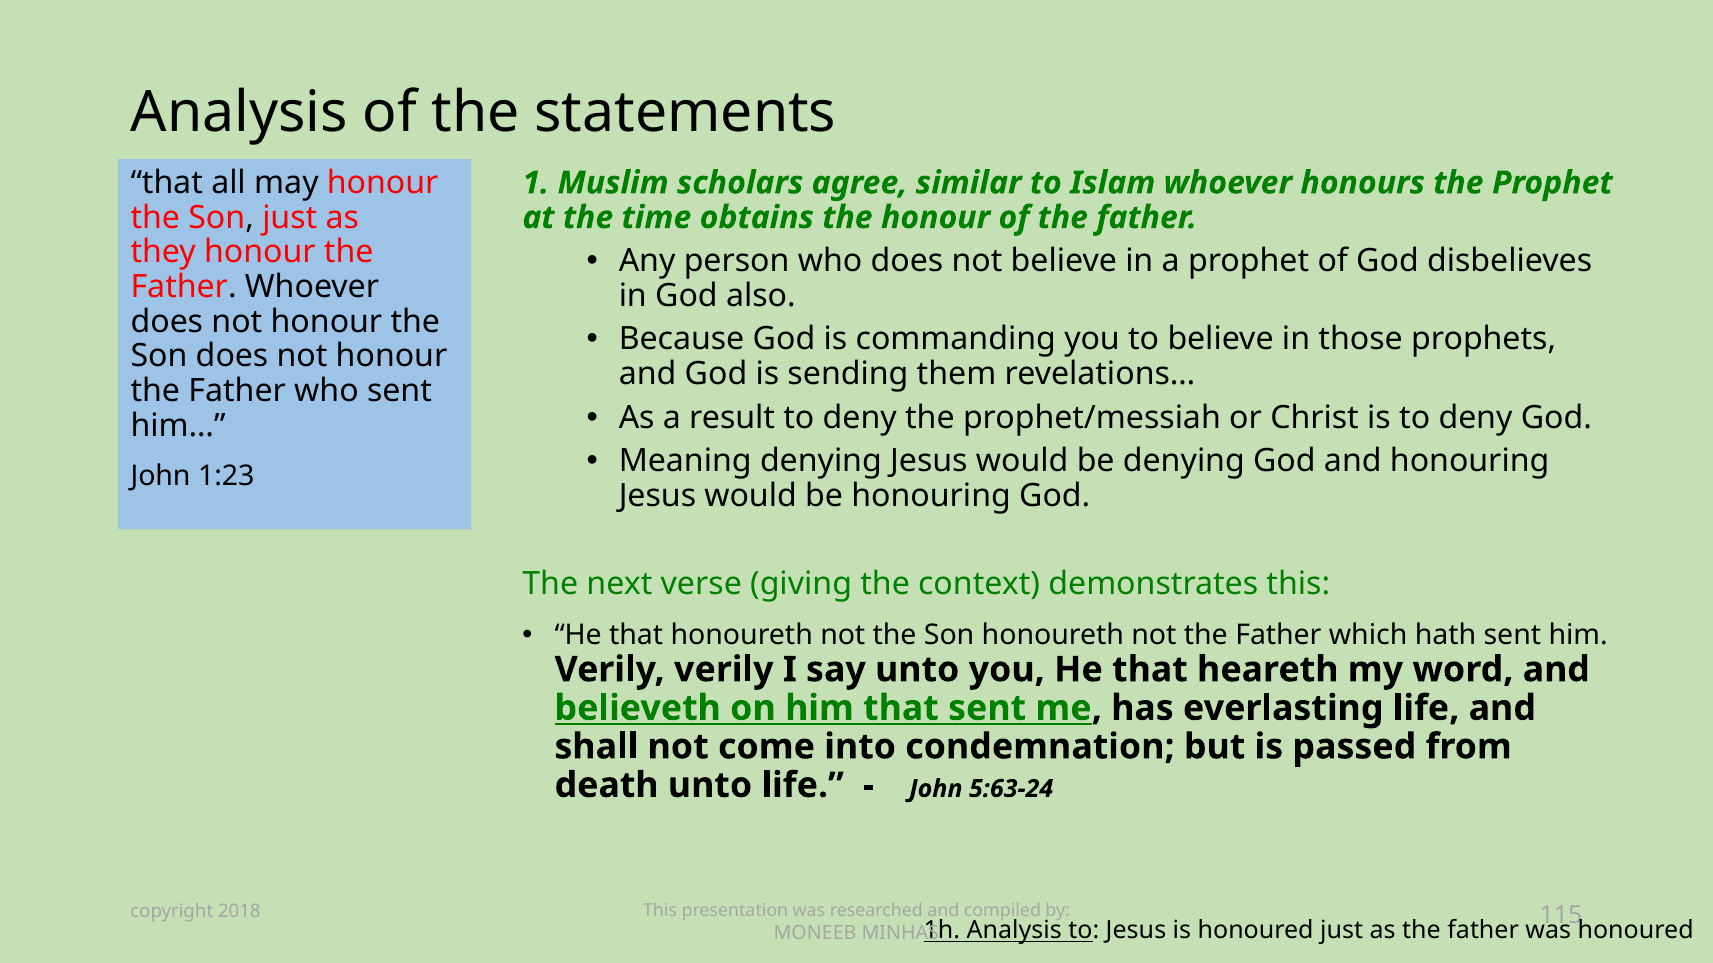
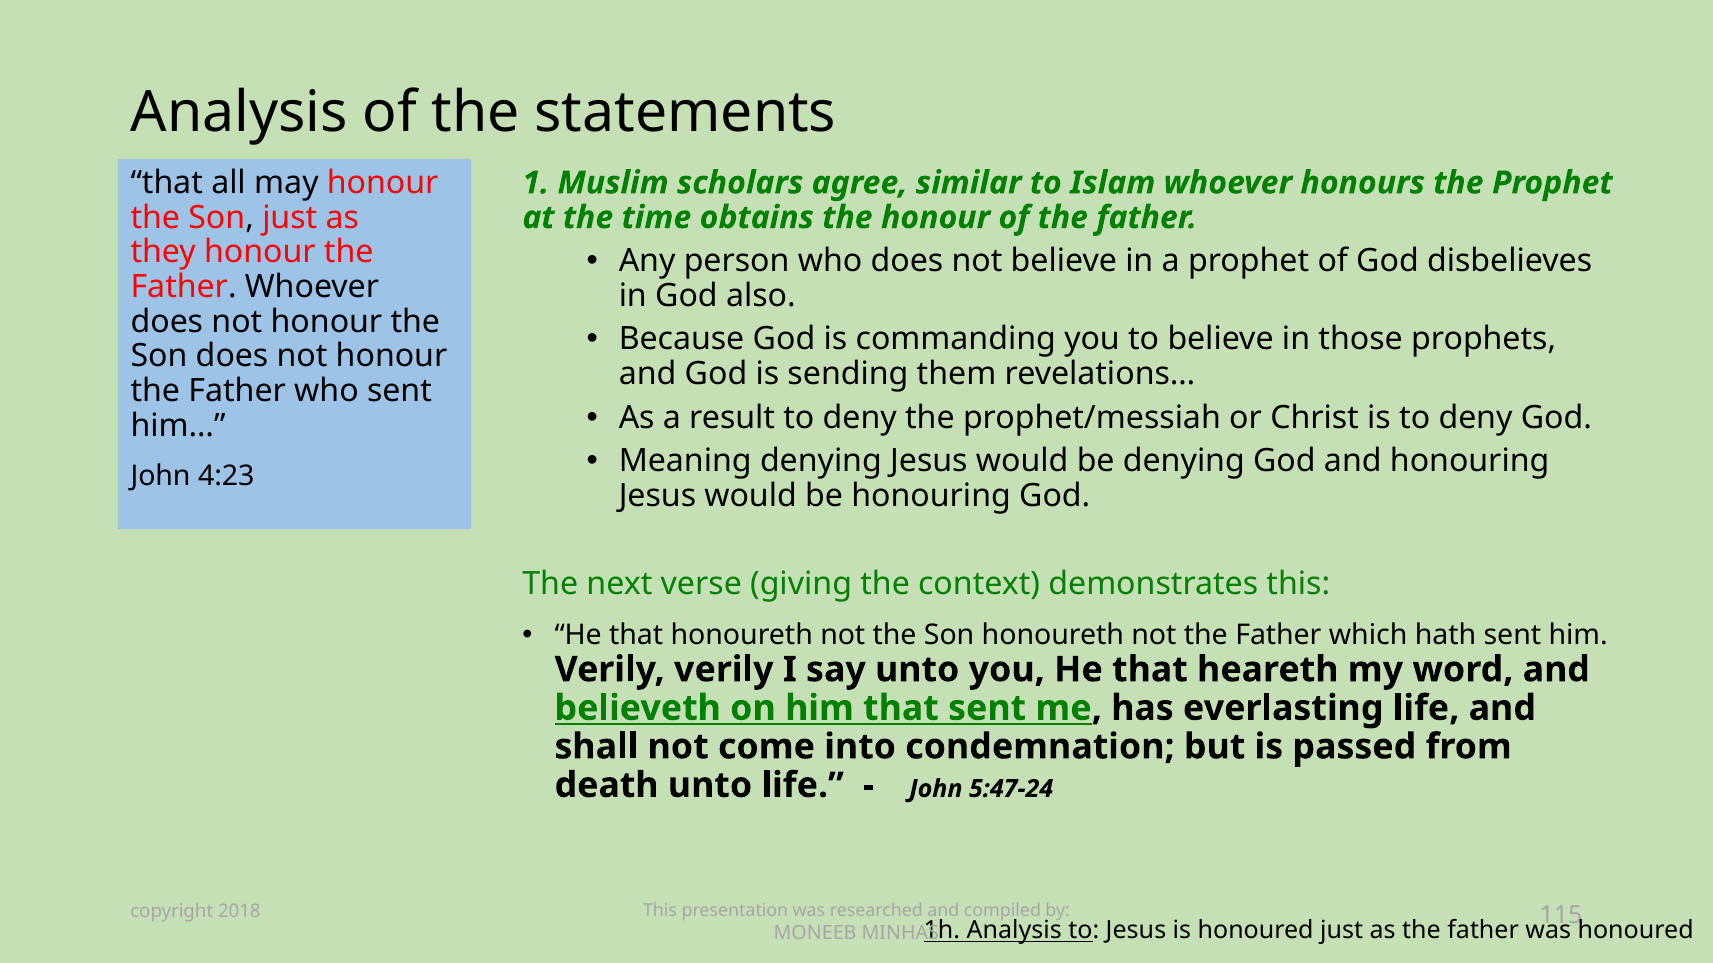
1:23: 1:23 -> 4:23
5:63-24: 5:63-24 -> 5:47-24
